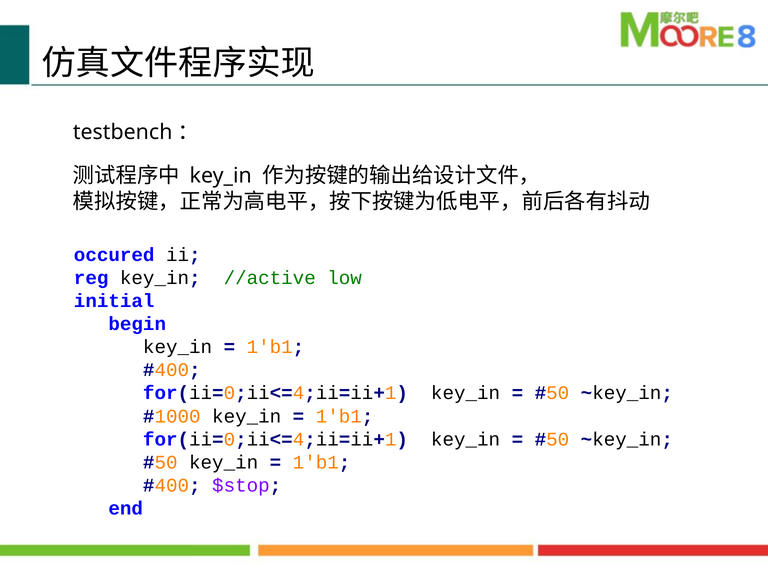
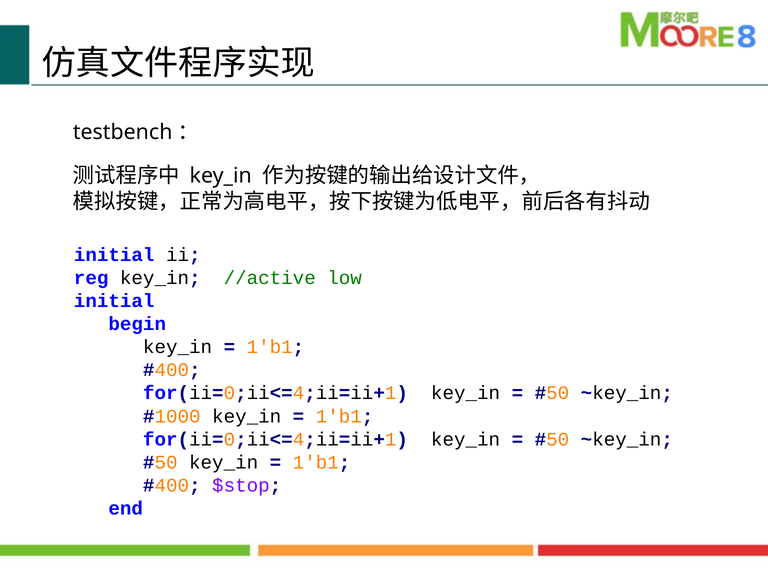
occured at (114, 255): occured -> initial
